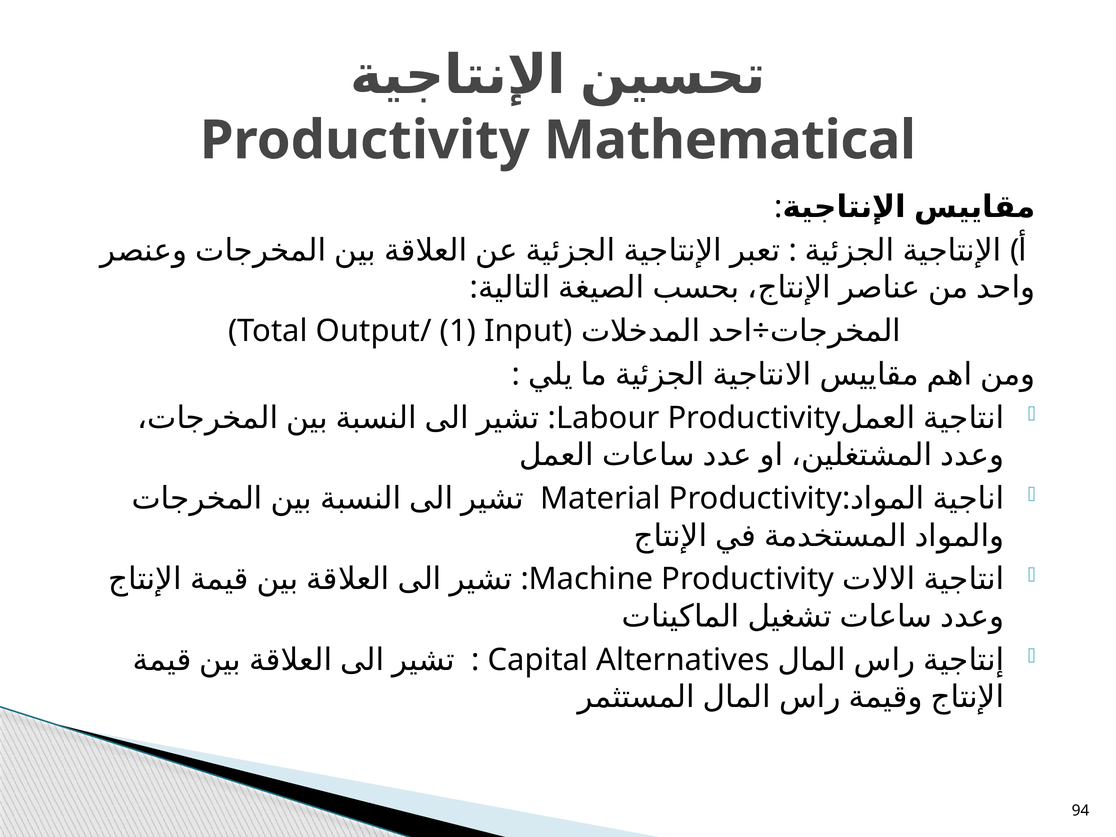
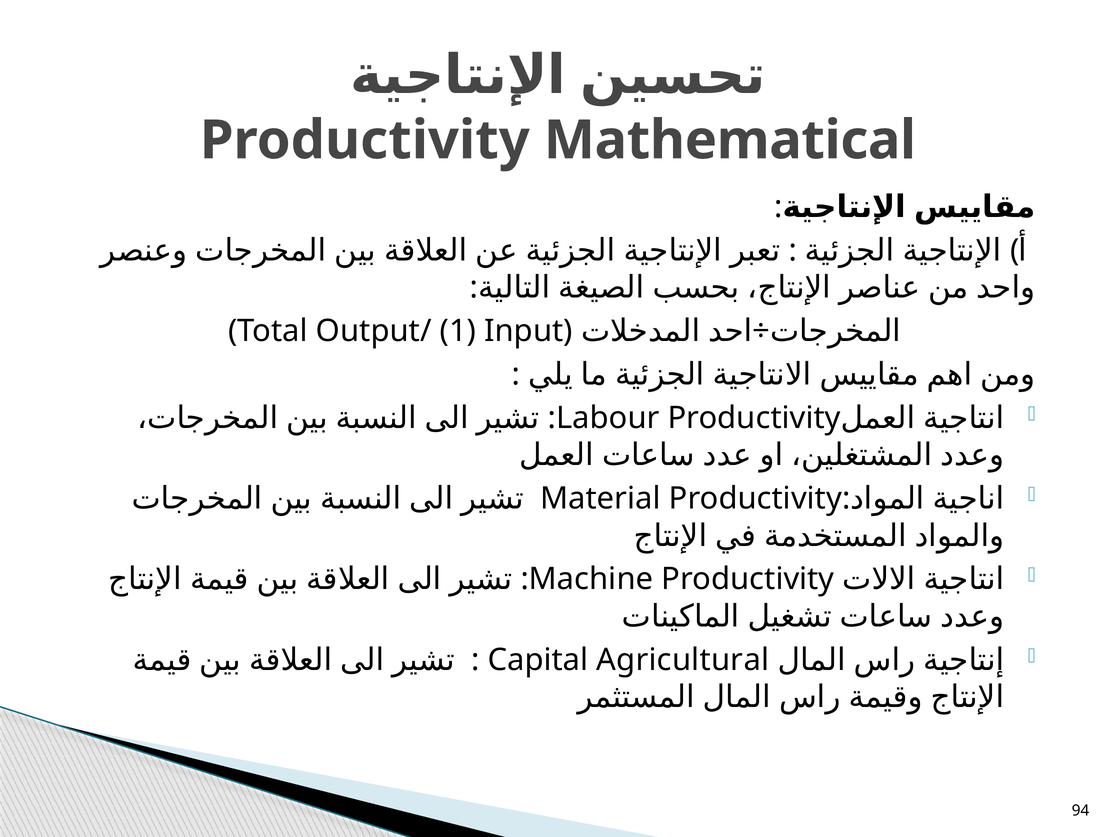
Alternatives: Alternatives -> Agricultural
